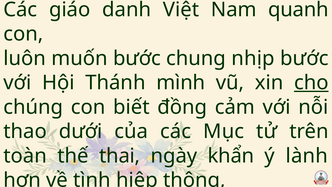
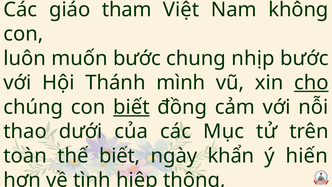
danh: danh -> tham
quanh: quanh -> không
biết at (131, 107) underline: none -> present
thế thai: thai -> biết
lành: lành -> hiến
